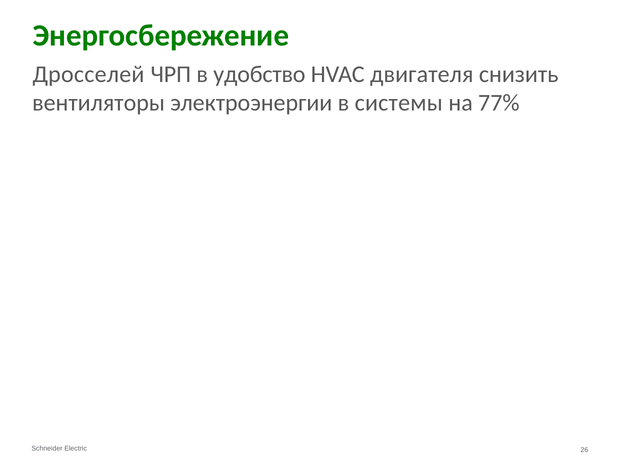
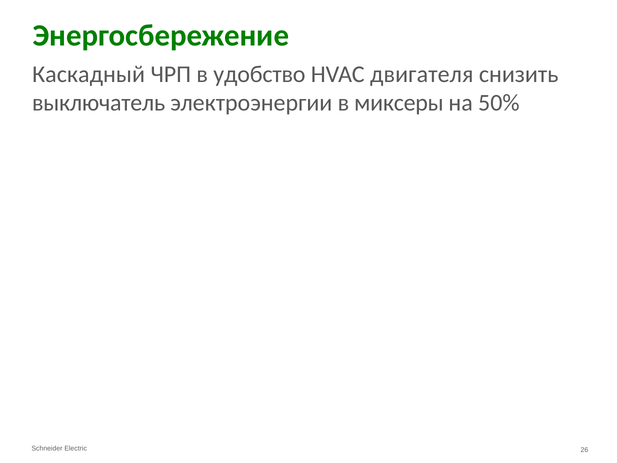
Дросселей: Дросселей -> Каскадный
вентиляторы: вентиляторы -> выключатель
системы: системы -> миксеры
77%: 77% -> 50%
